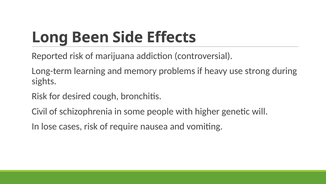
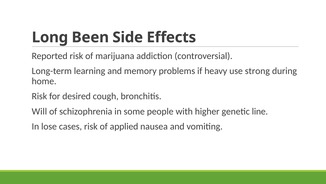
sights: sights -> home
Civil: Civil -> Will
will: will -> line
require: require -> applied
